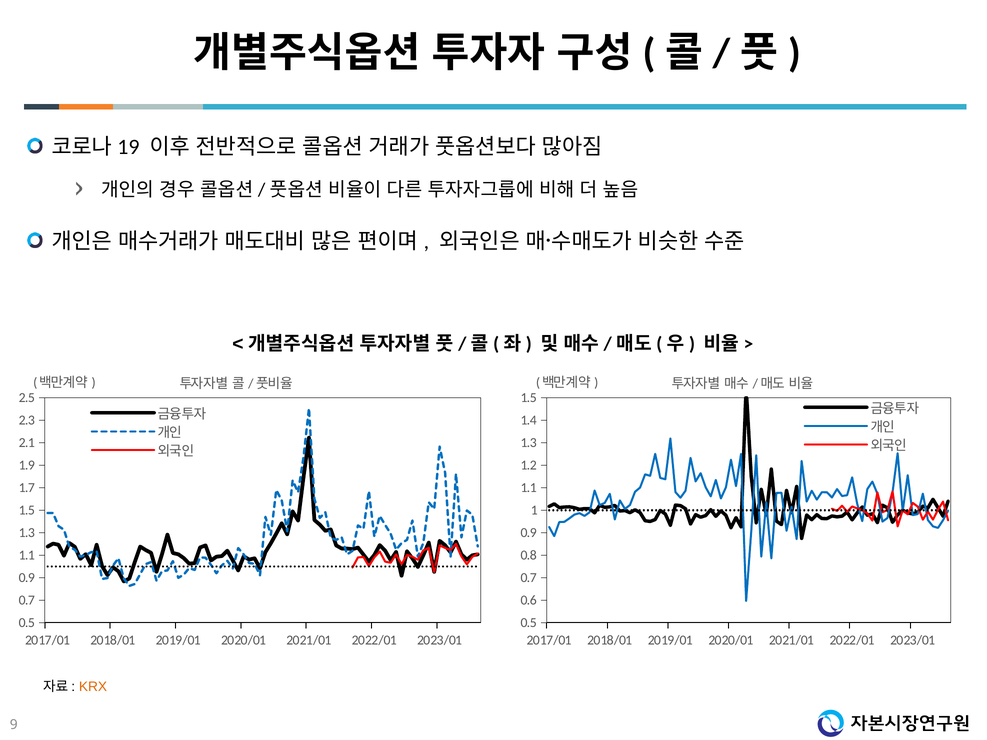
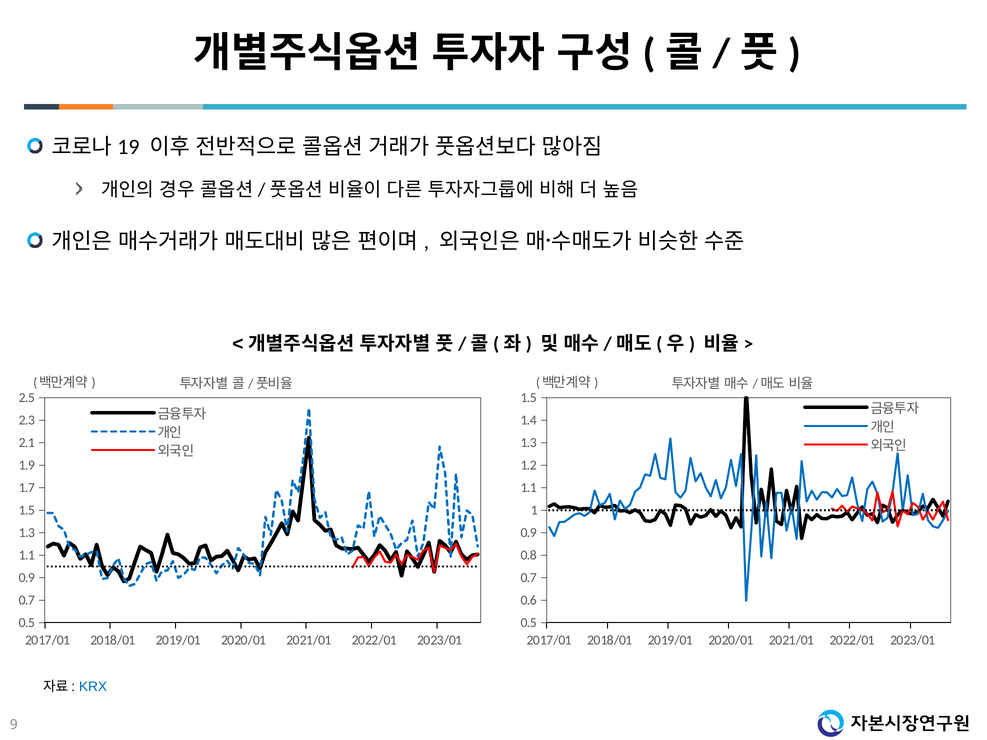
KRX colour: orange -> blue
